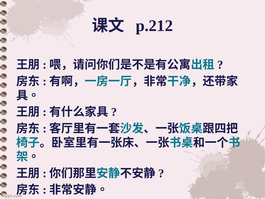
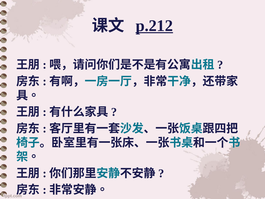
p.212 underline: none -> present
